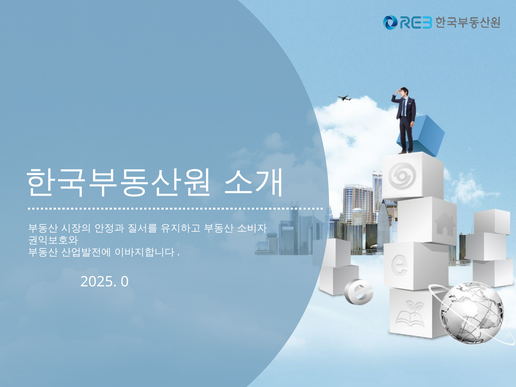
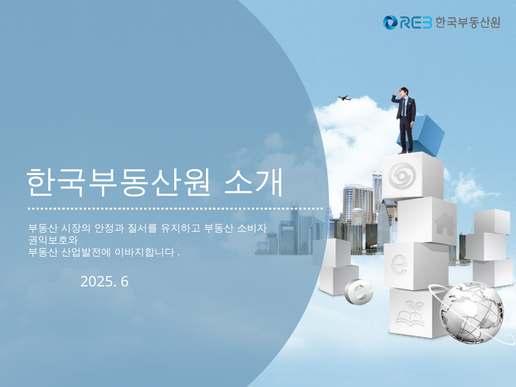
0: 0 -> 6
